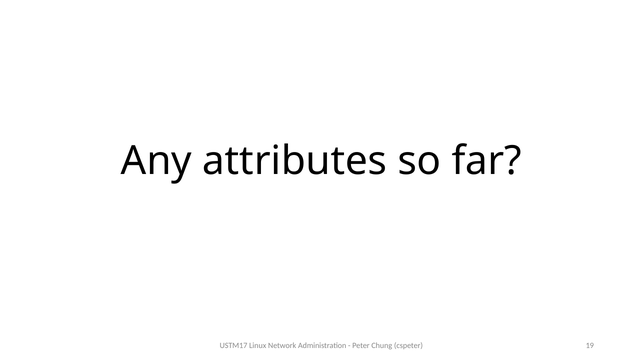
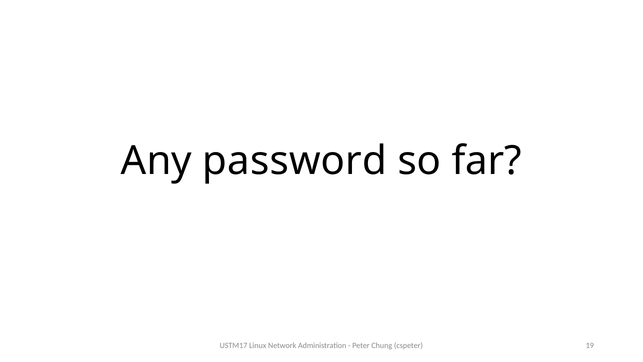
attributes: attributes -> password
